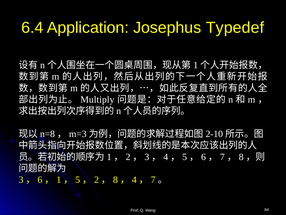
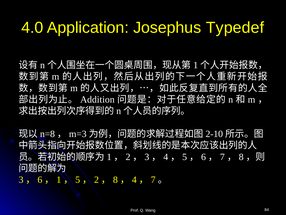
6.4: 6.4 -> 4.0
Multiply: Multiply -> Addition
